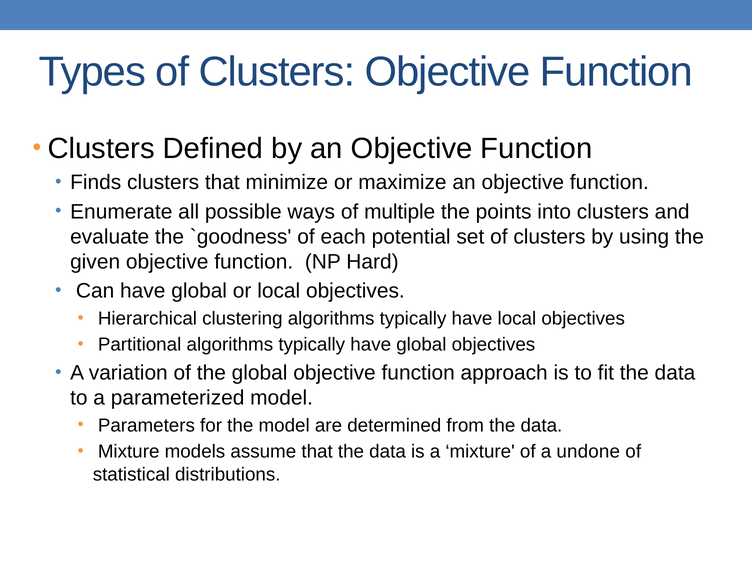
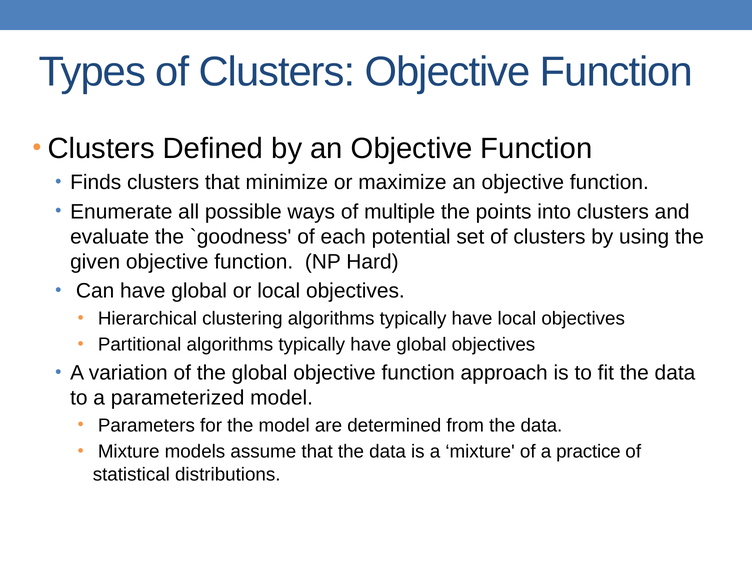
undone: undone -> practice
